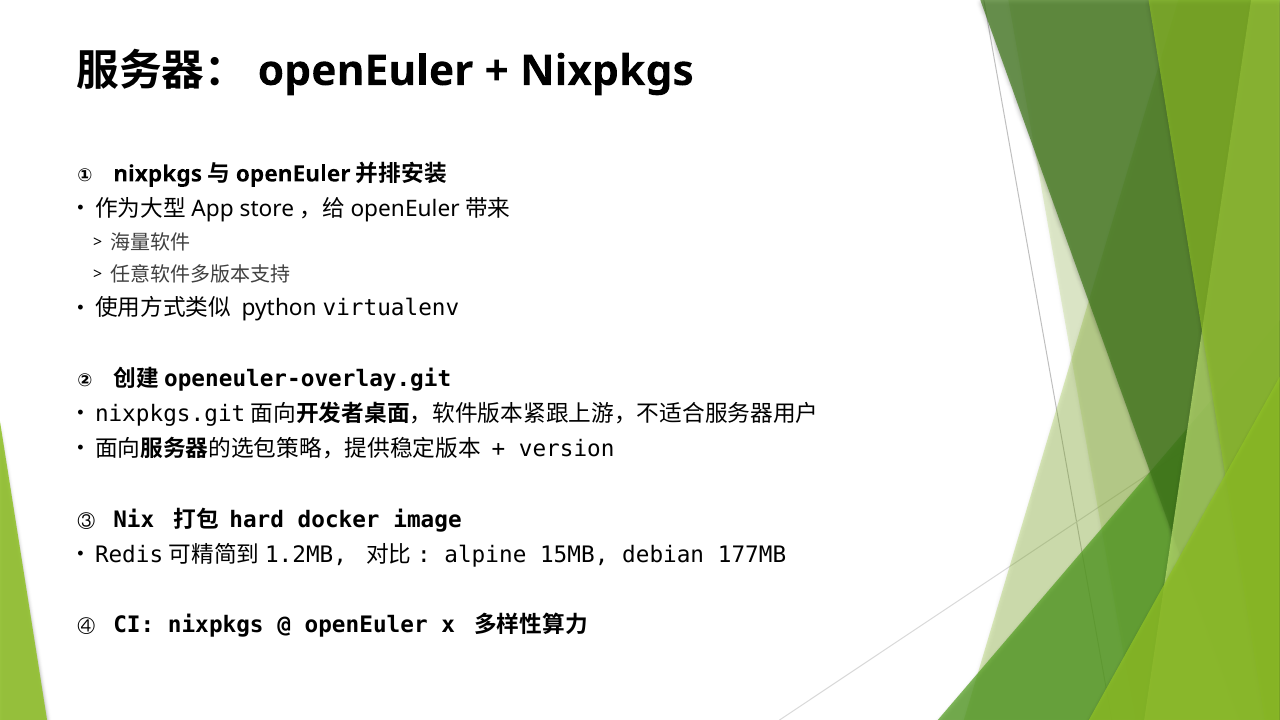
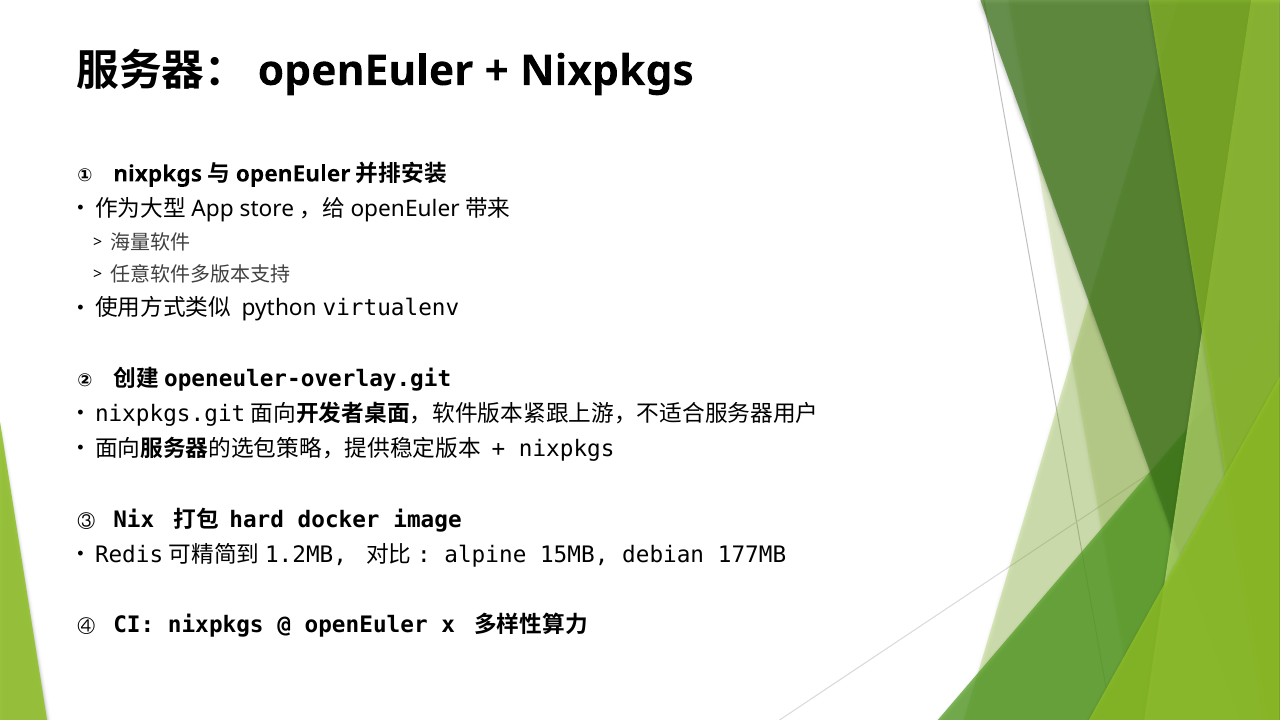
version at (567, 449): version -> nixpkgs
